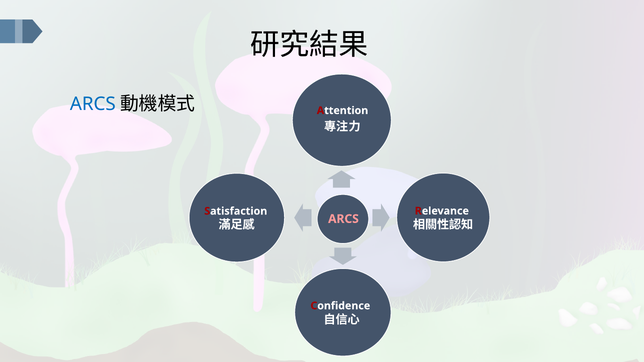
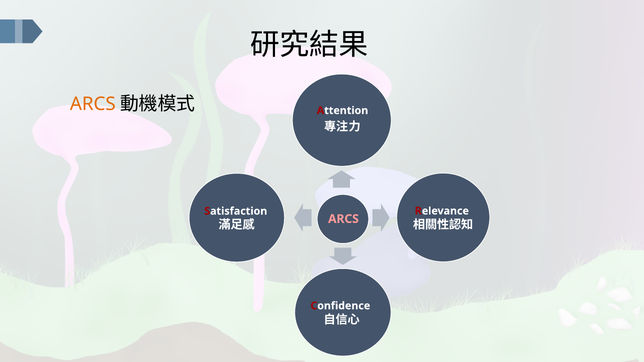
ARCS at (93, 104) colour: blue -> orange
